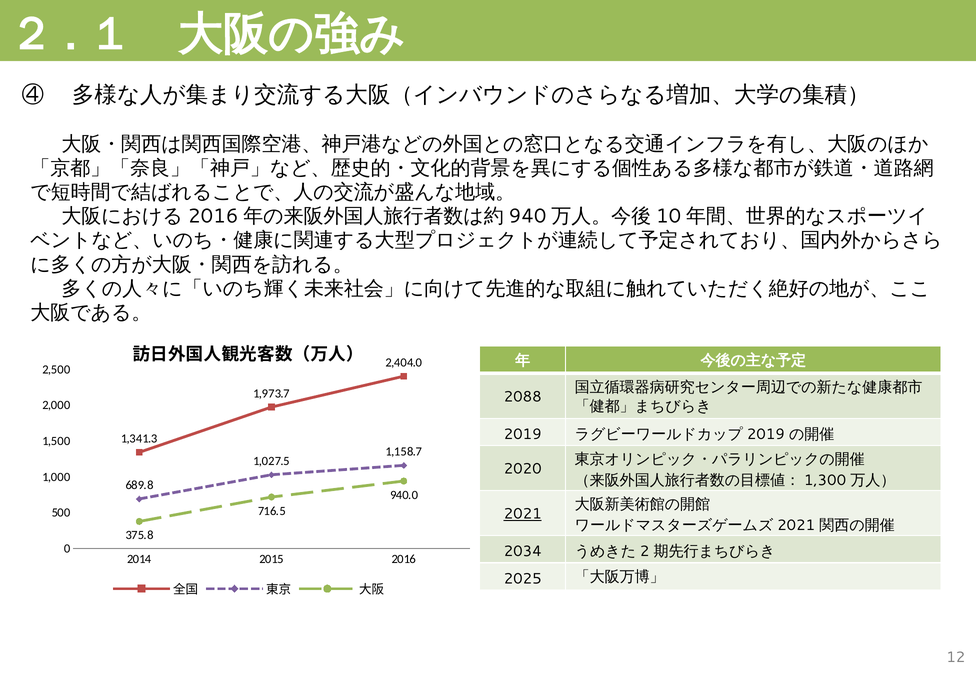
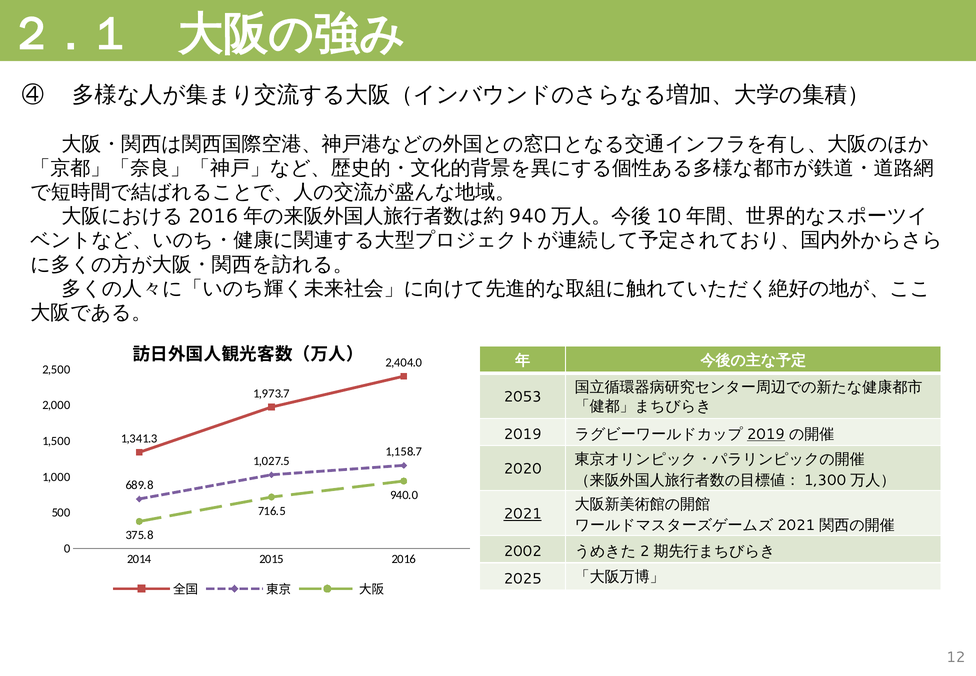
2088: 2088 -> 2053
2019 at (766, 434) underline: none -> present
2034: 2034 -> 2002
